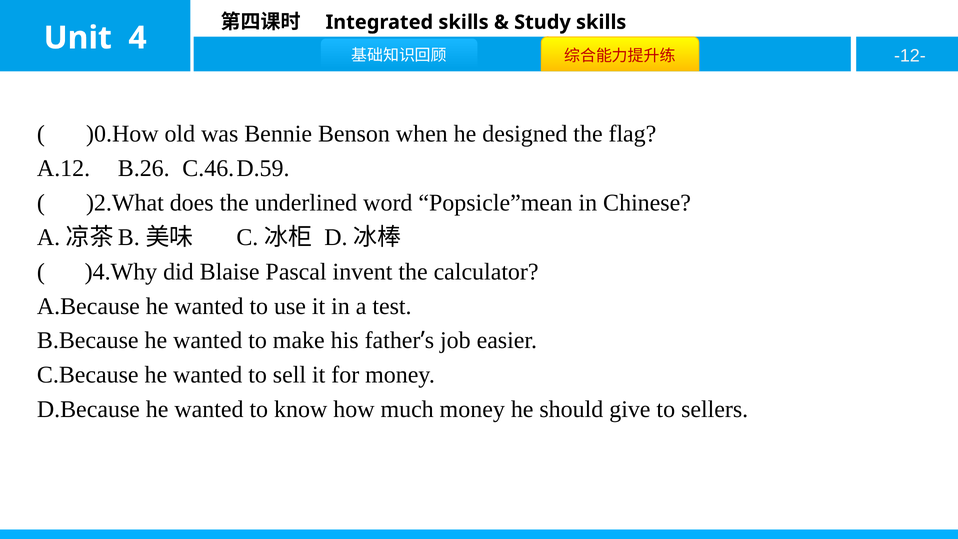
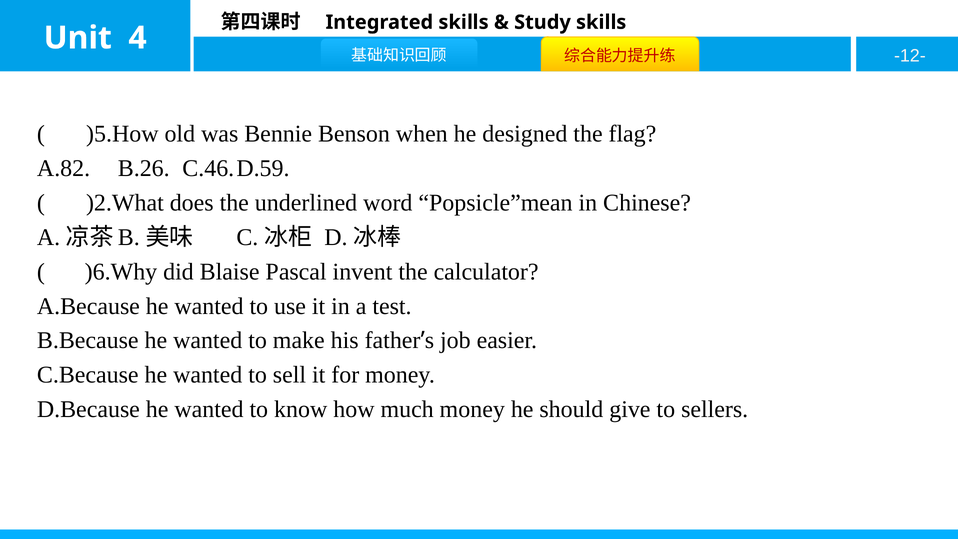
)0.How: )0.How -> )5.How
A.12: A.12 -> A.82
)4.Why: )4.Why -> )6.Why
